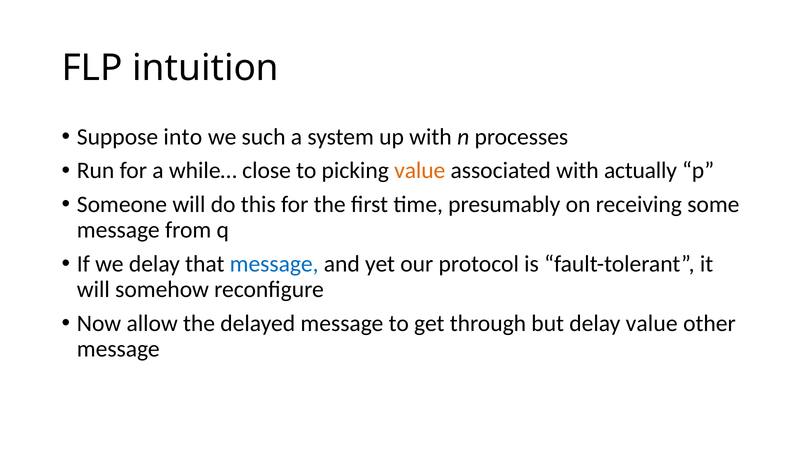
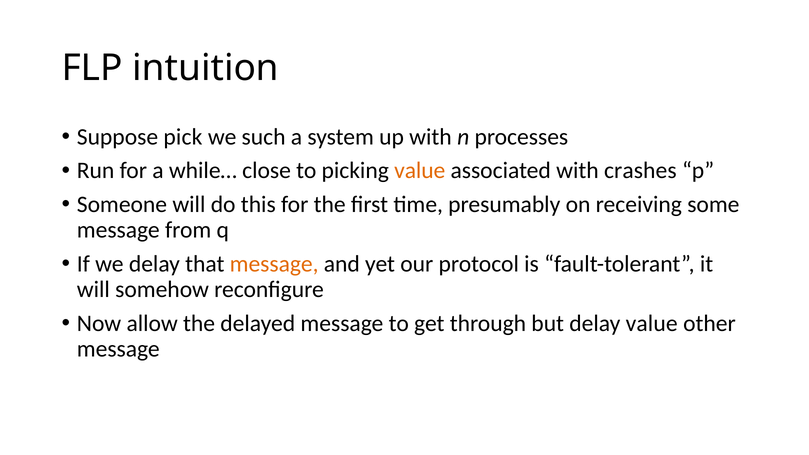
into: into -> pick
actually: actually -> crashes
message at (274, 264) colour: blue -> orange
